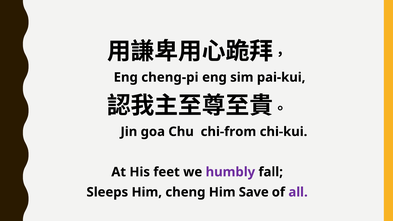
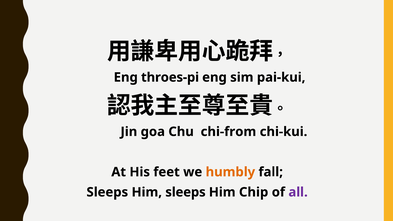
cheng-pi: cheng-pi -> throes-pi
humbly colour: purple -> orange
Him cheng: cheng -> sleeps
Save: Save -> Chip
